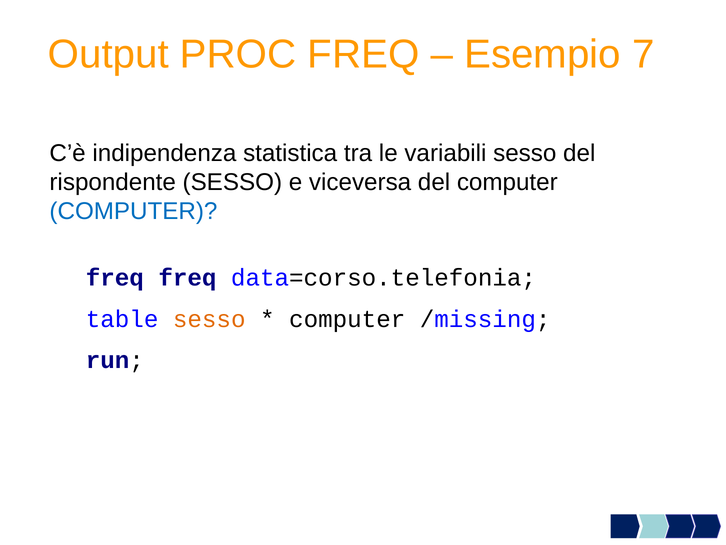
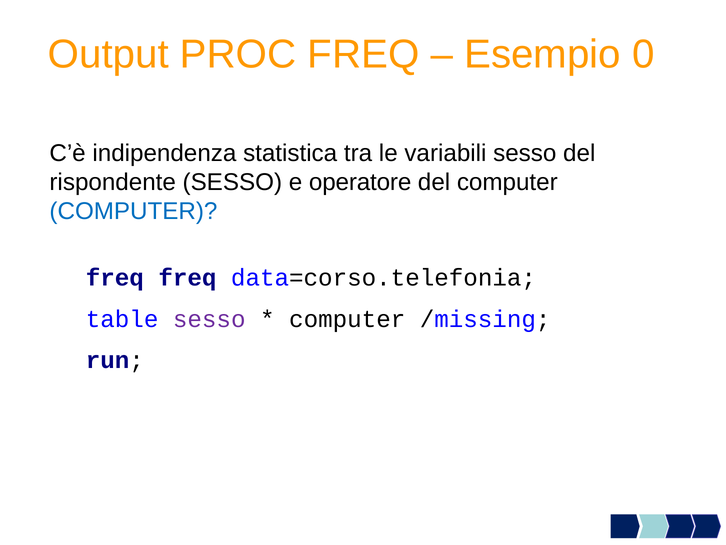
7: 7 -> 0
viceversa: viceversa -> operatore
sesso at (209, 319) colour: orange -> purple
